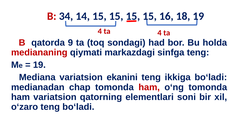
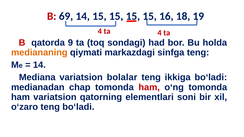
34: 34 -> 69
mediananing colour: red -> orange
19 at (39, 65): 19 -> 14
ekanini: ekanini -> bolalar
